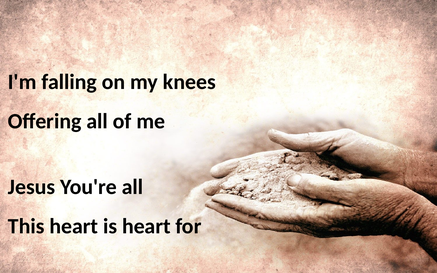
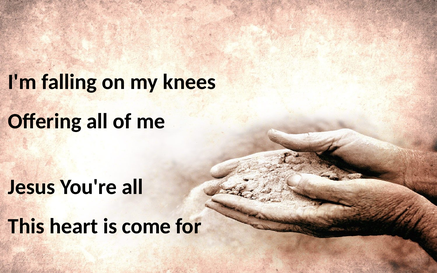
is heart: heart -> come
